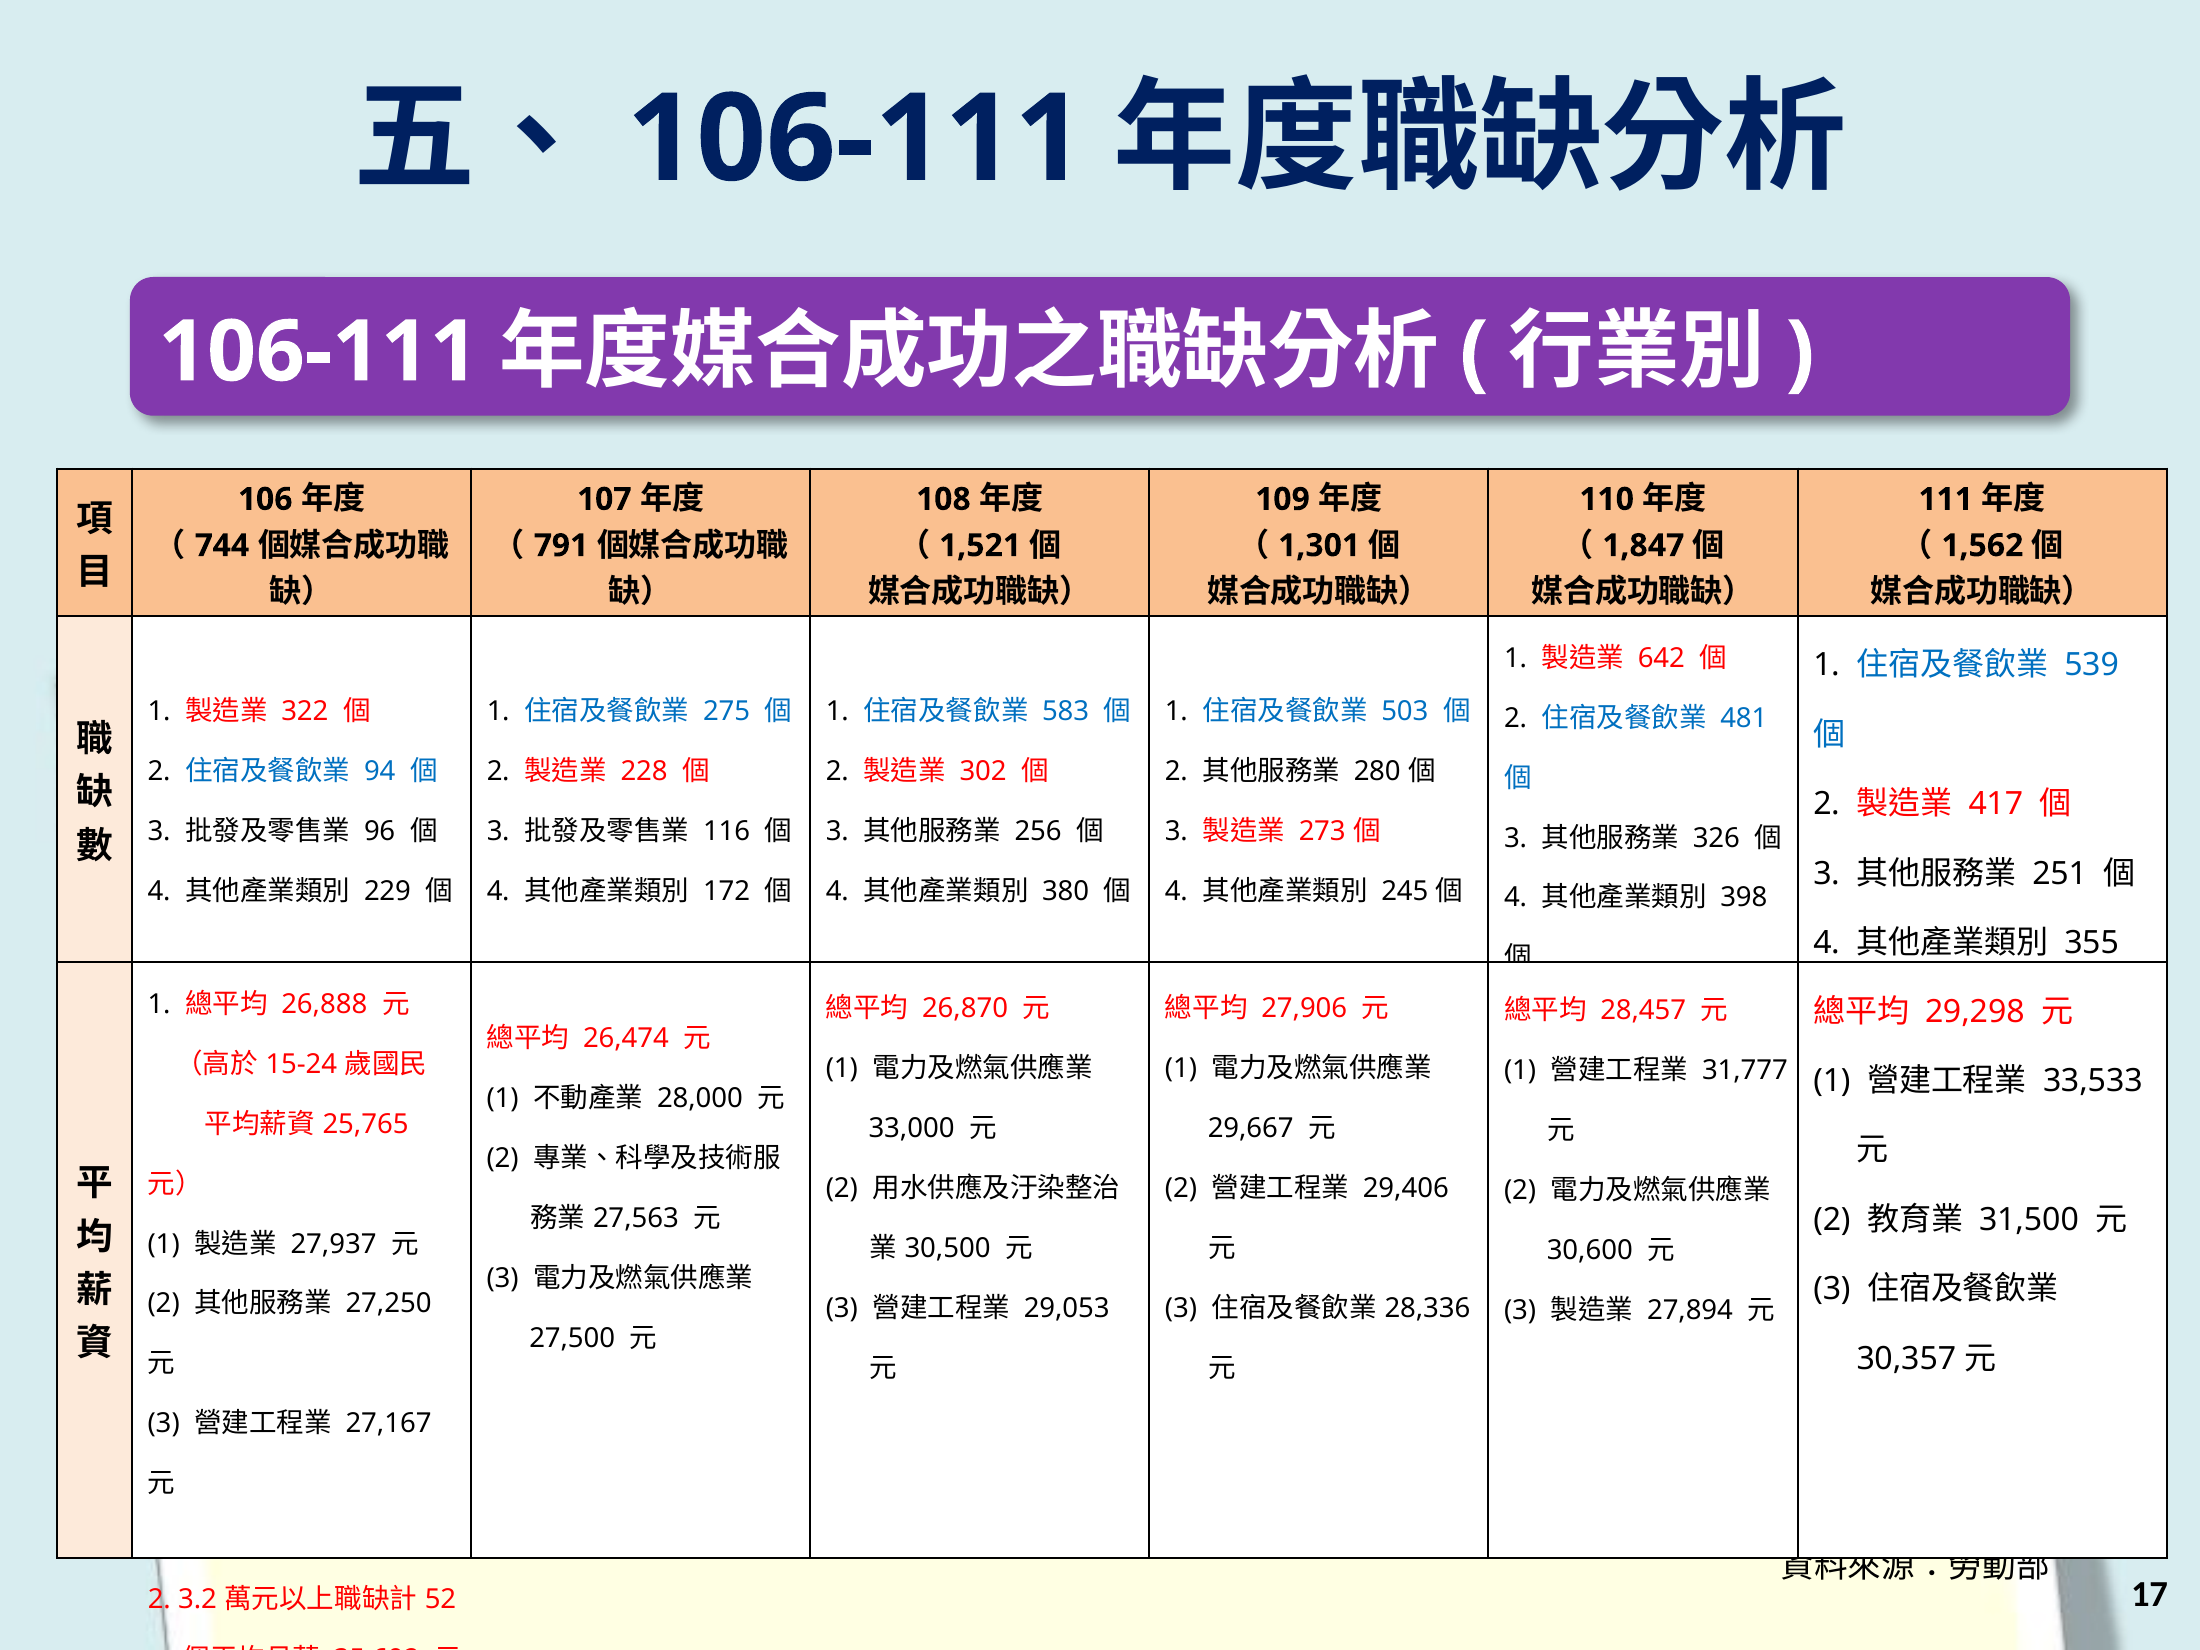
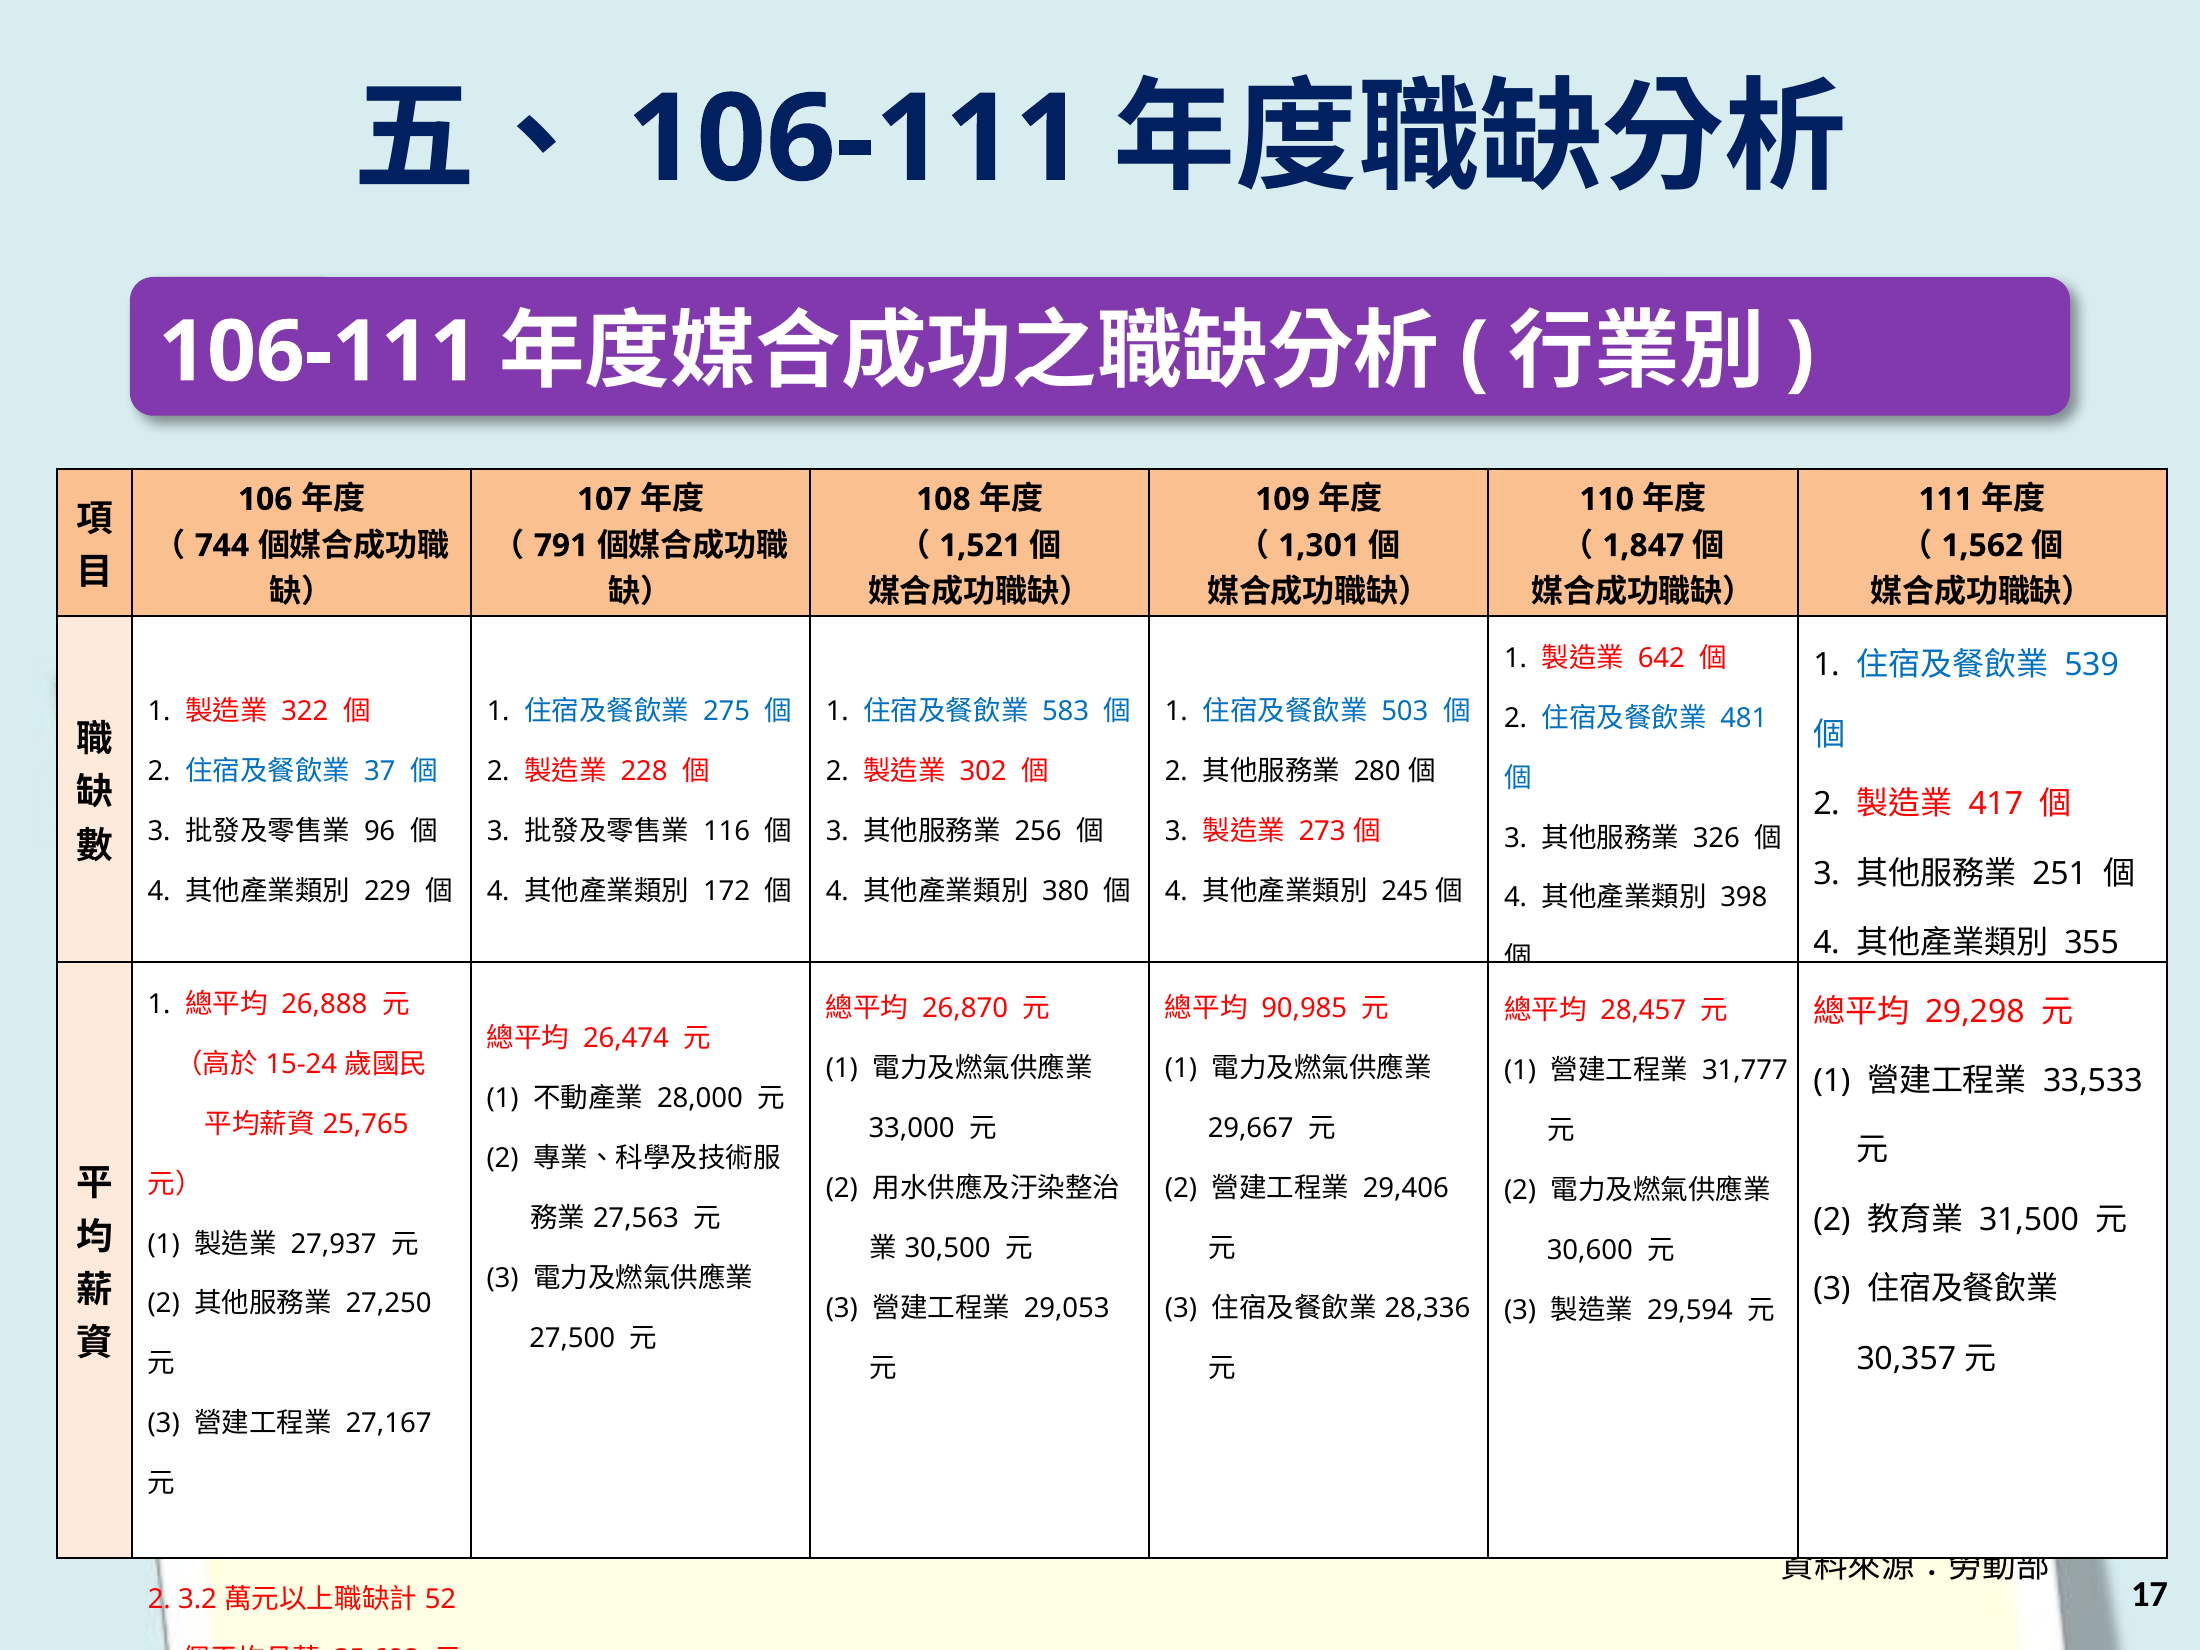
94: 94 -> 37
27,906: 27,906 -> 90,985
27,894: 27,894 -> 29,594
